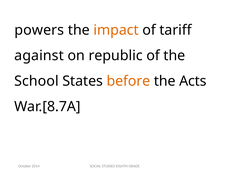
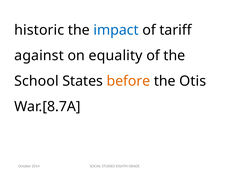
powers: powers -> historic
impact colour: orange -> blue
republic: republic -> equality
Acts: Acts -> Otis
